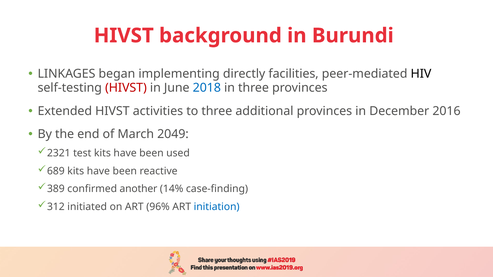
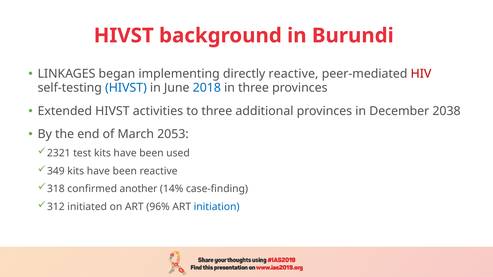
directly facilities: facilities -> reactive
HIV colour: black -> red
HIVST at (126, 88) colour: red -> blue
2016: 2016 -> 2038
2049: 2049 -> 2053
689: 689 -> 349
389: 389 -> 318
